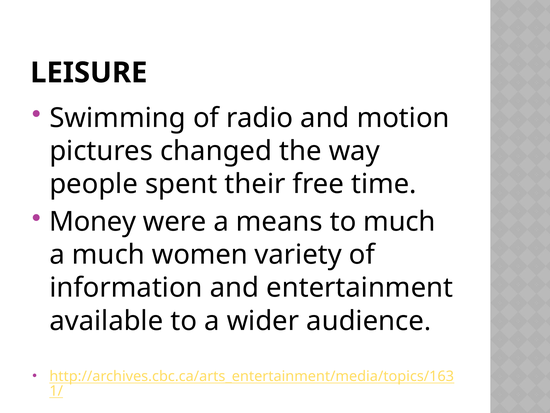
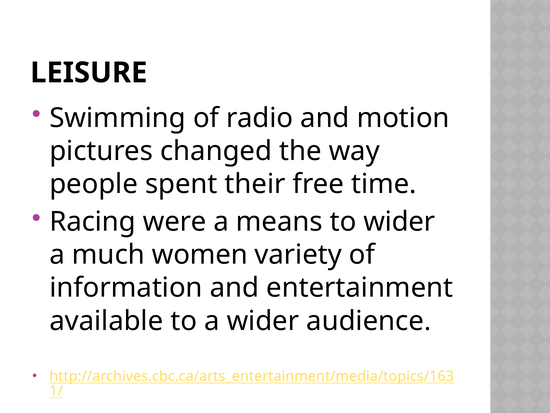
Money: Money -> Racing
to much: much -> wider
